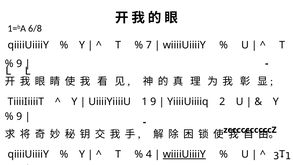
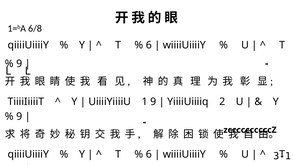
7 at (149, 45): 7 -> 6
4 at (149, 154): 4 -> 6
wiiiiUiiiiY at (184, 154) underline: present -> none
